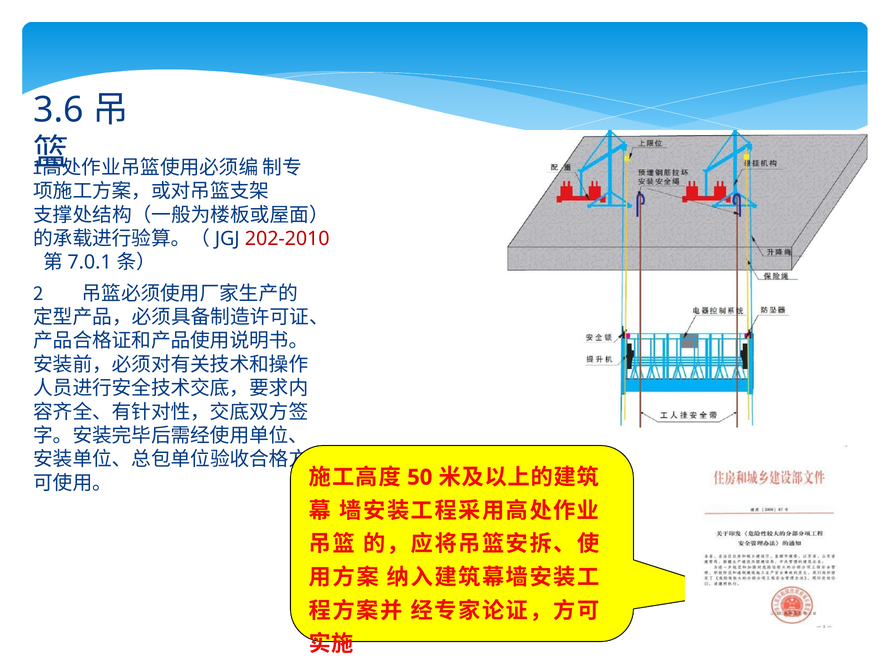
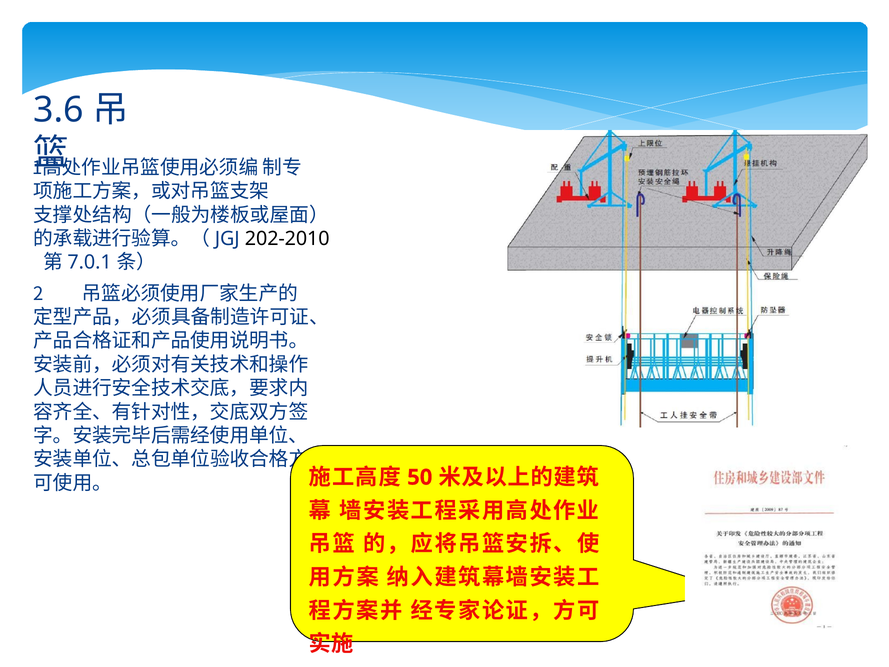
202-2010 colour: red -> black
